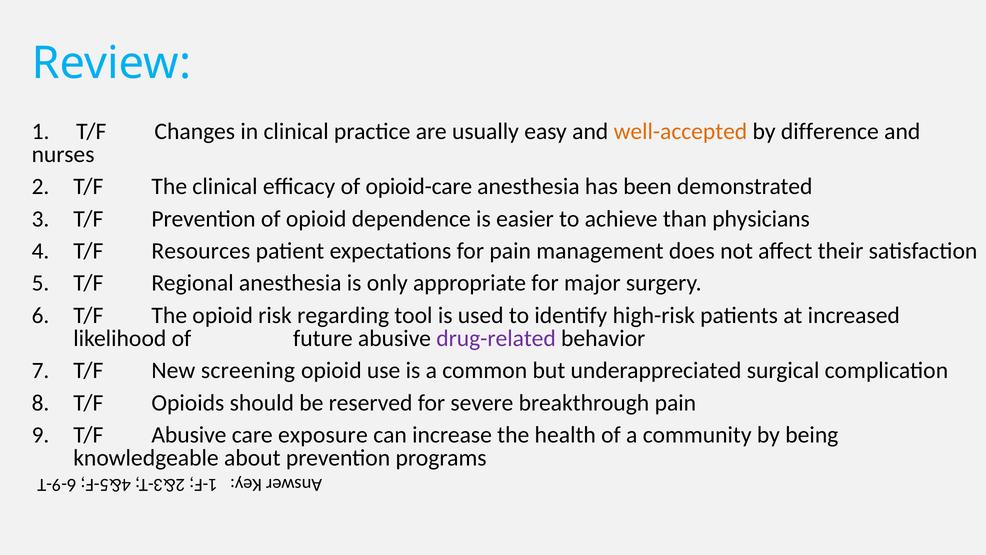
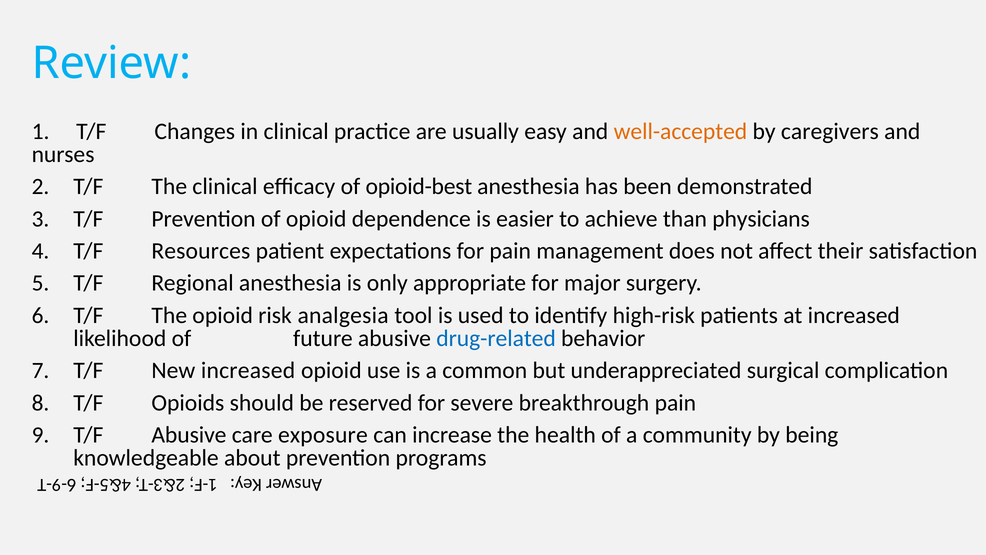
difference: difference -> caregivers
opioid-care: opioid-care -> opioid-best
regarding: regarding -> analgesia
drug-related colour: purple -> blue
New screening: screening -> increased
